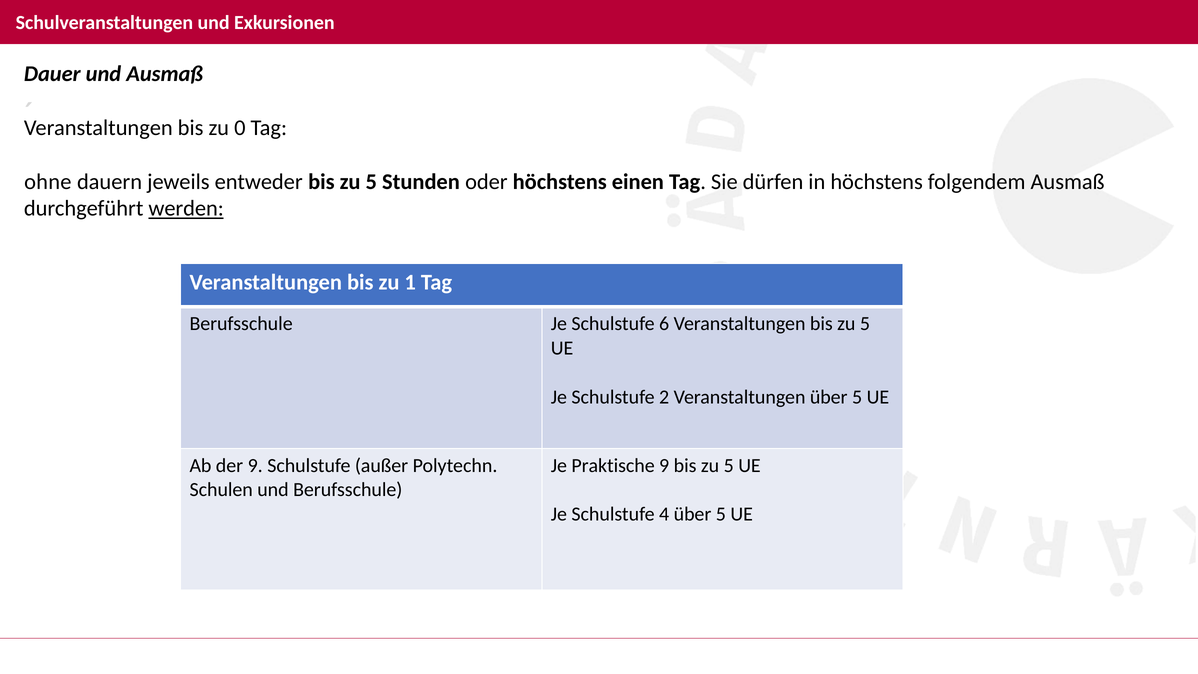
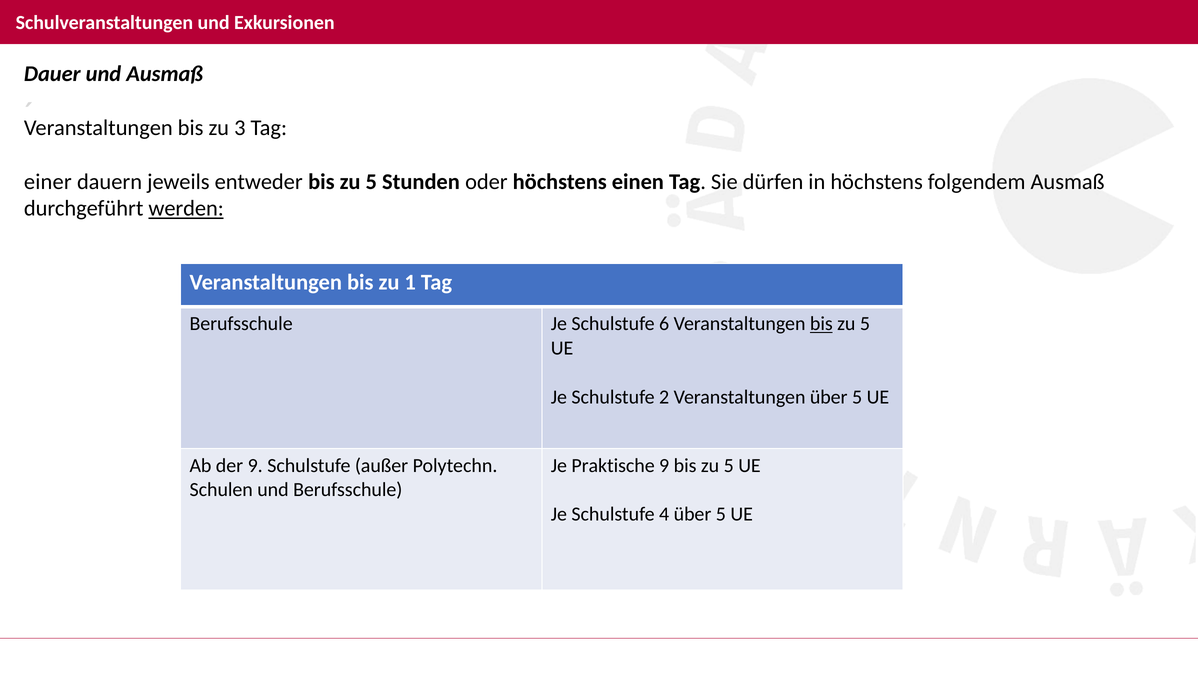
0: 0 -> 3
ohne: ohne -> einer
bis at (821, 324) underline: none -> present
